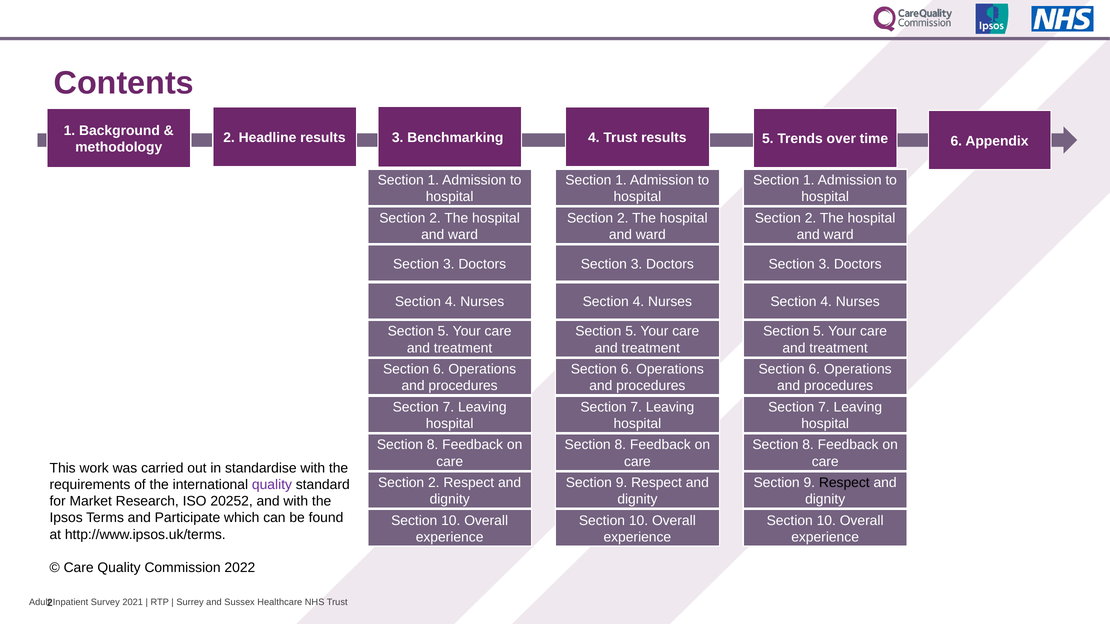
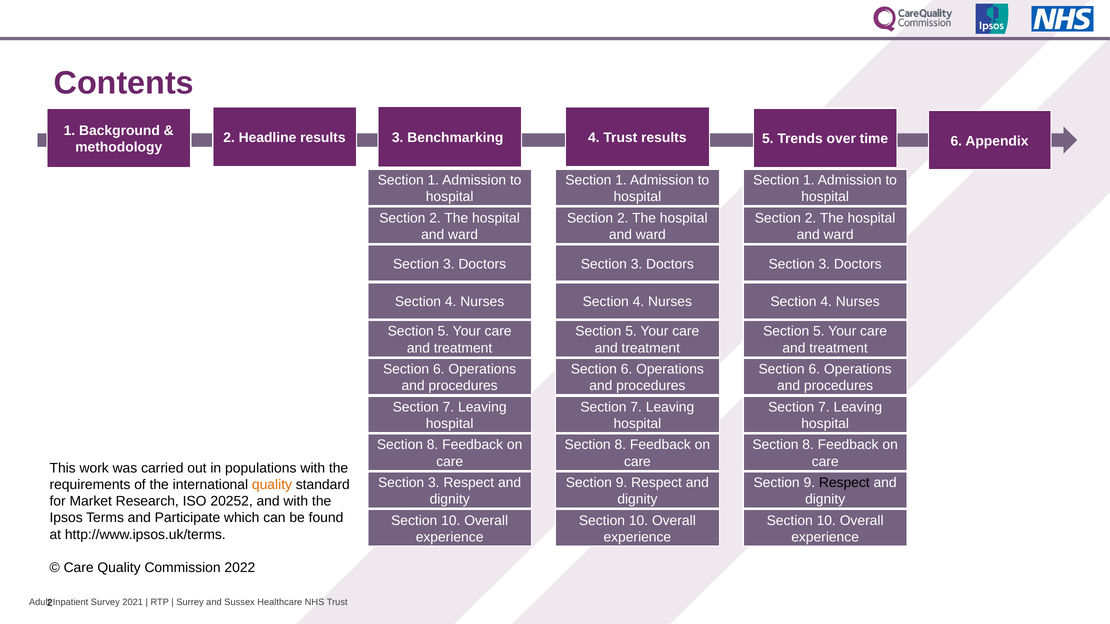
standardise: standardise -> populations
2 at (434, 483): 2 -> 3
quality at (272, 485) colour: purple -> orange
